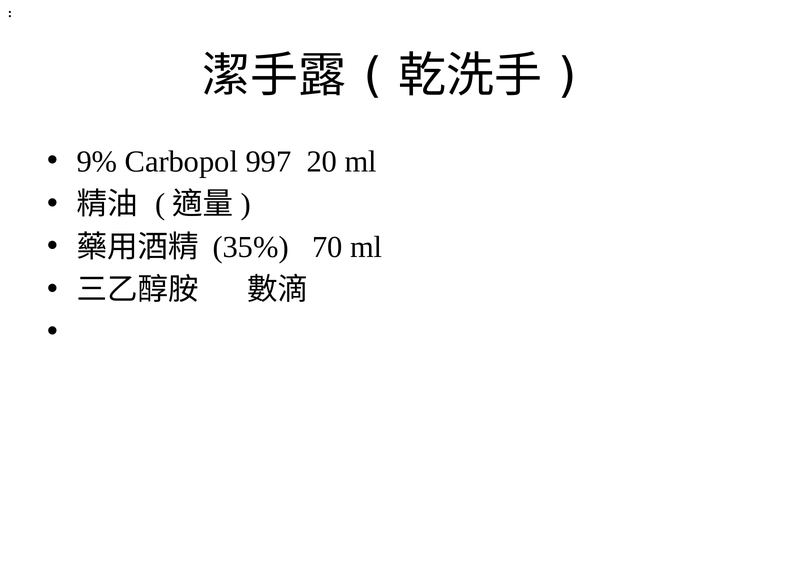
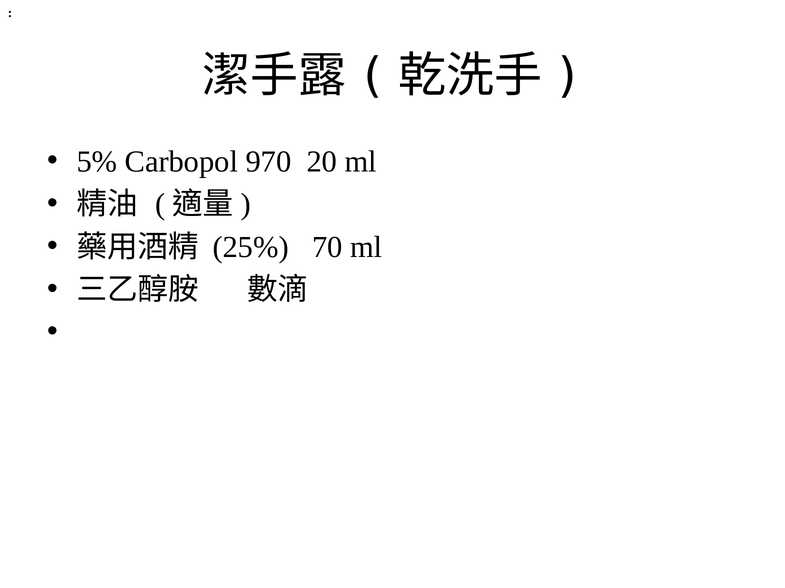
9%: 9% -> 5%
997: 997 -> 970
35%: 35% -> 25%
